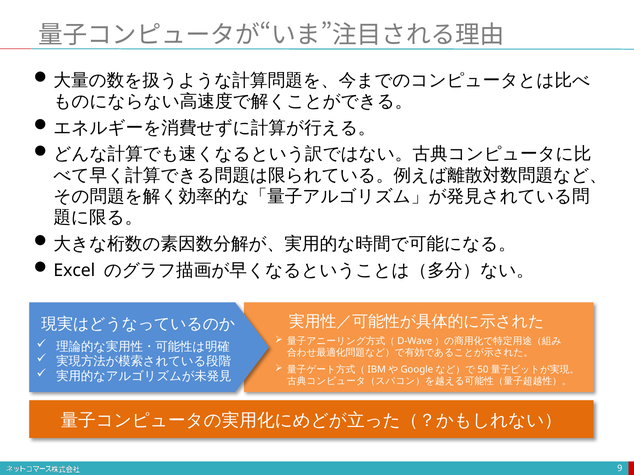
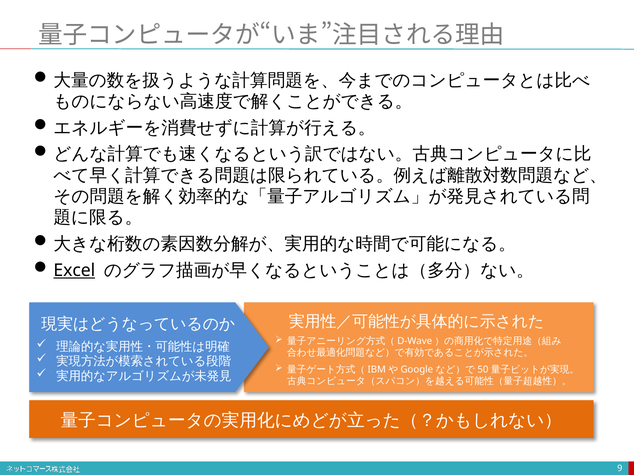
Excel underline: none -> present
